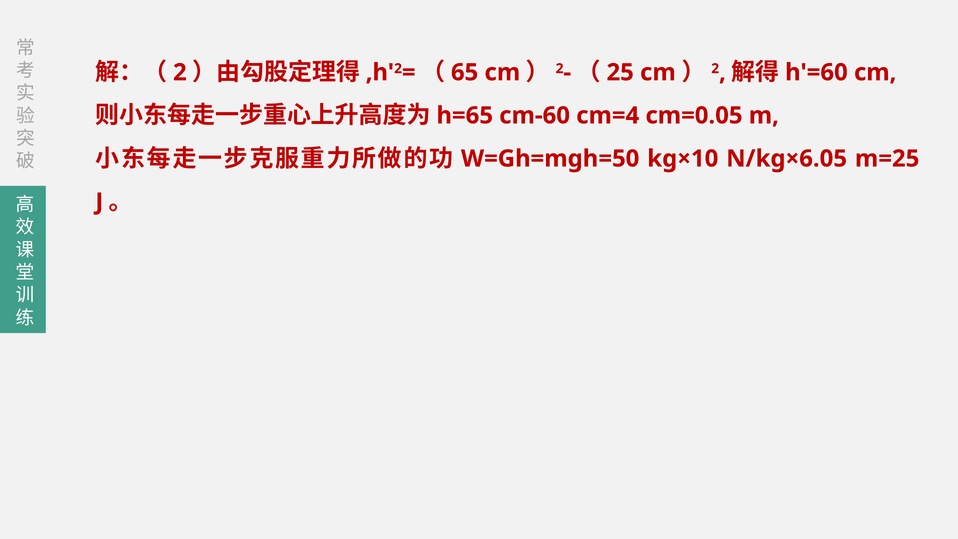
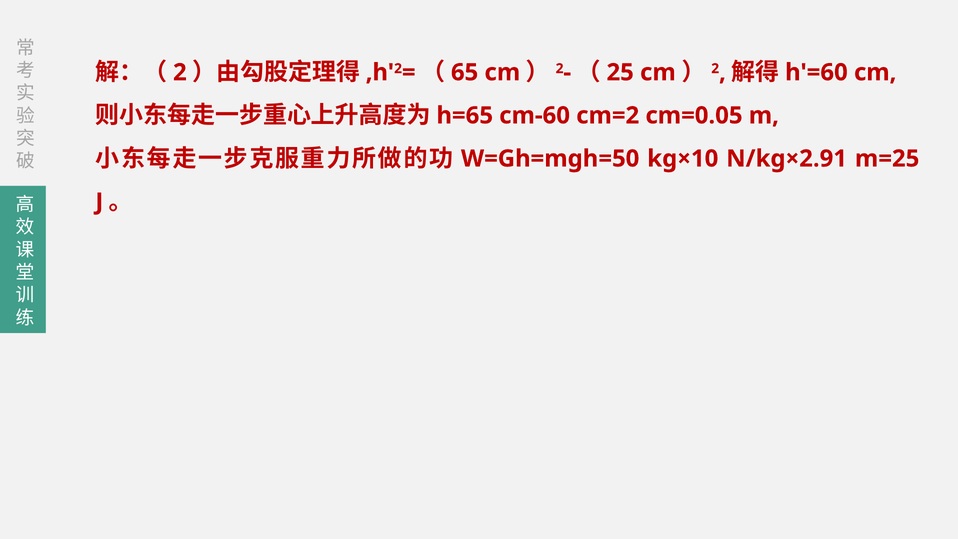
cm=4: cm=4 -> cm=2
N/kg×6.05: N/kg×6.05 -> N/kg×2.91
